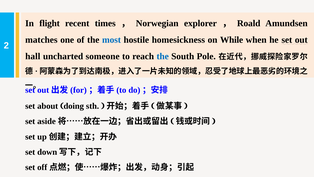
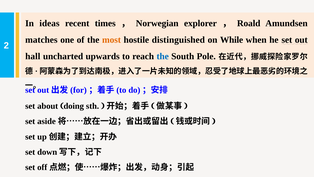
flight: flight -> ideas
most colour: blue -> orange
homesickness: homesickness -> distinguished
someone: someone -> upwards
